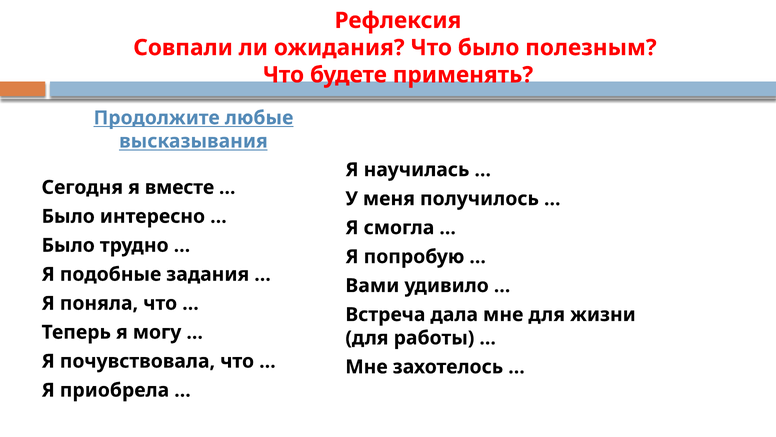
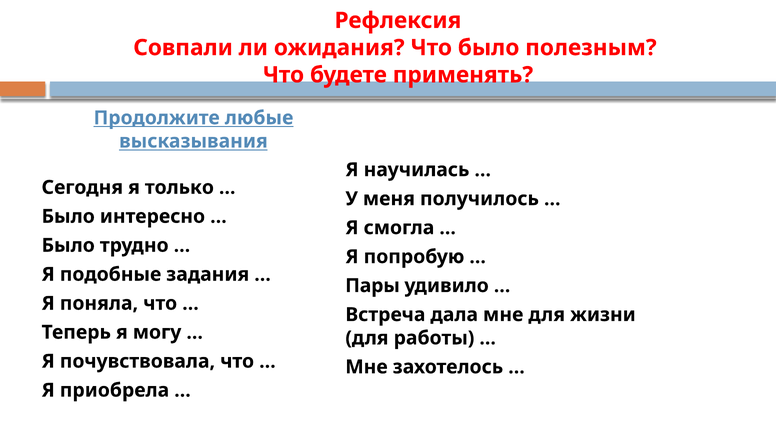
вместе: вместе -> только
Вами: Вами -> Пары
